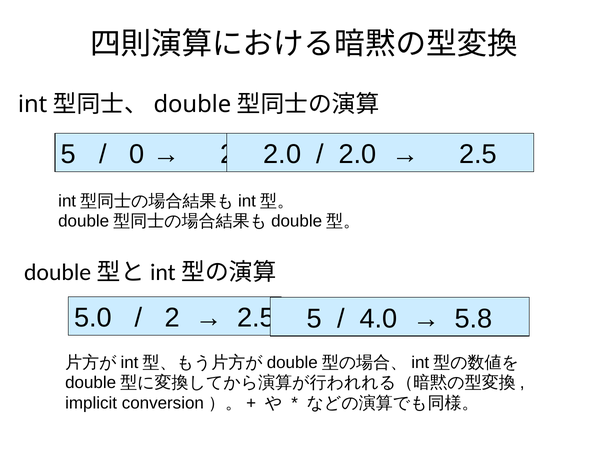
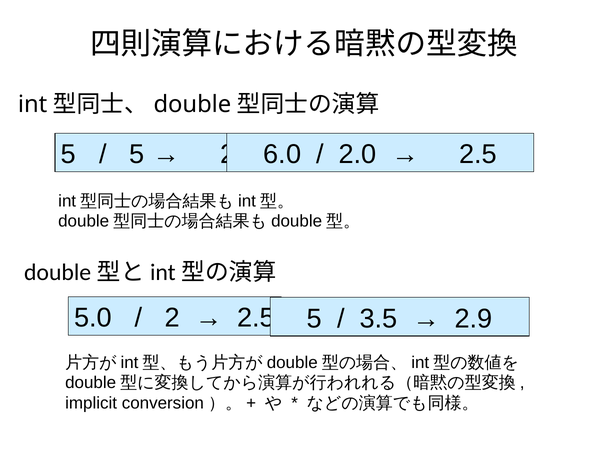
0 at (137, 154): 0 -> 5
2.0 at (282, 154): 2.0 -> 6.0
4.0: 4.0 -> 3.5
5.8: 5.8 -> 2.9
